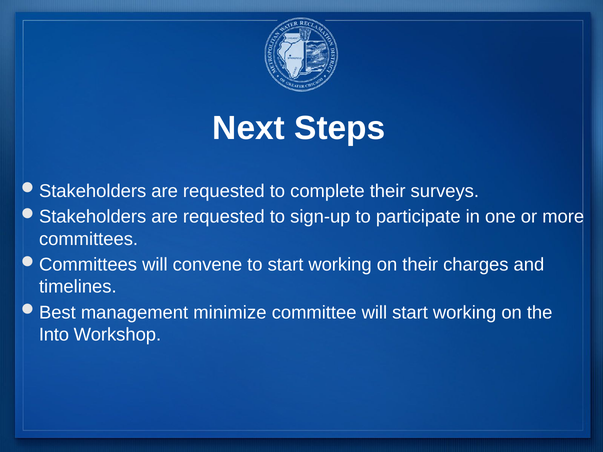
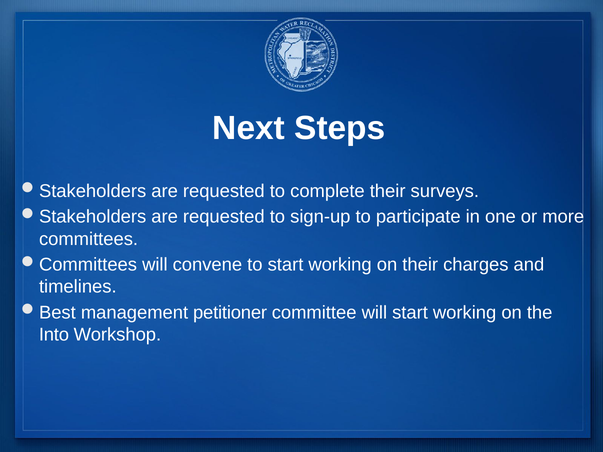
minimize: minimize -> petitioner
